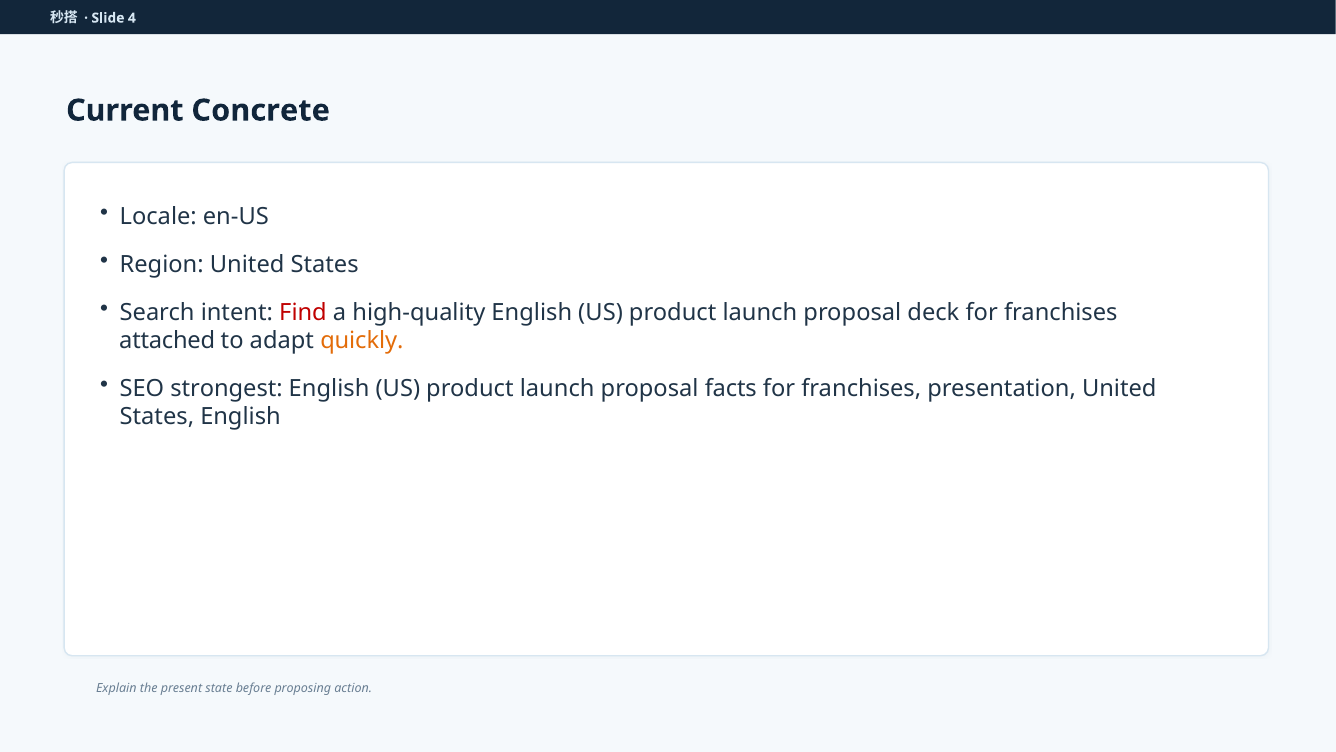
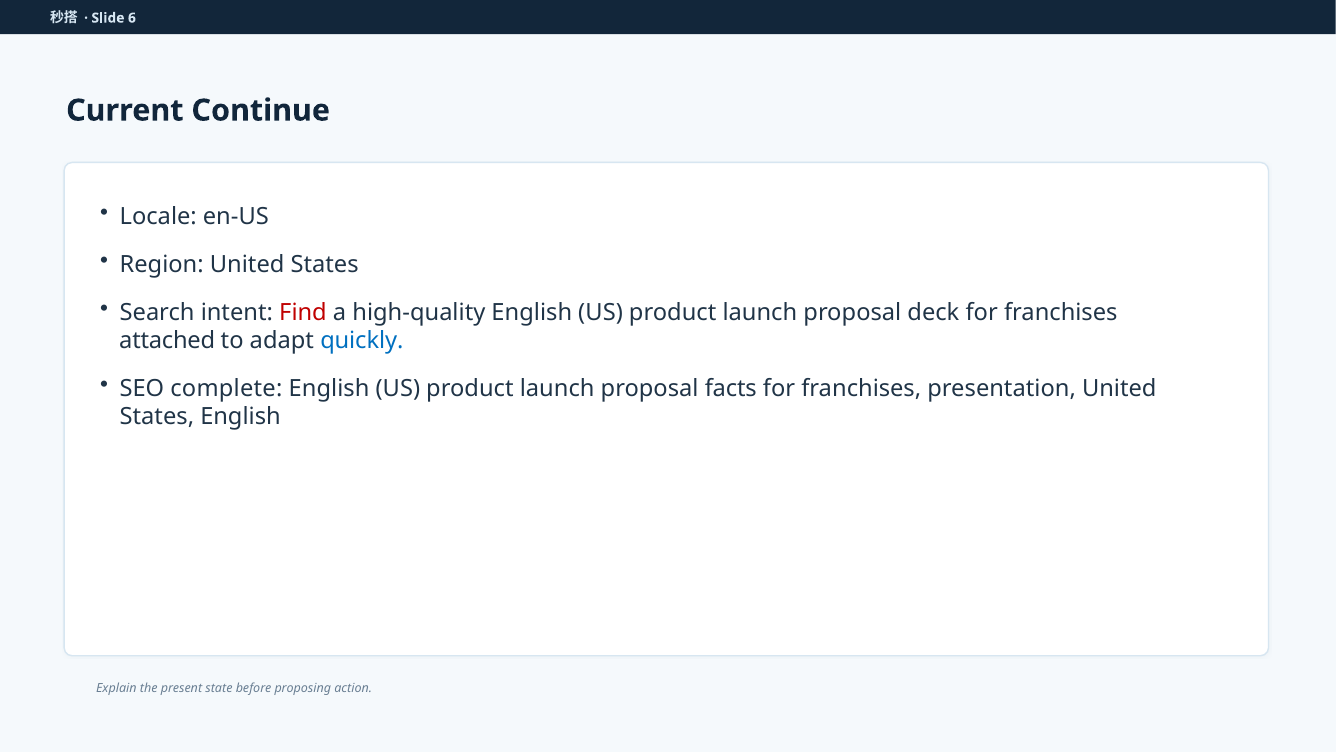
4: 4 -> 6
Concrete: Concrete -> Continue
quickly colour: orange -> blue
strongest: strongest -> complete
